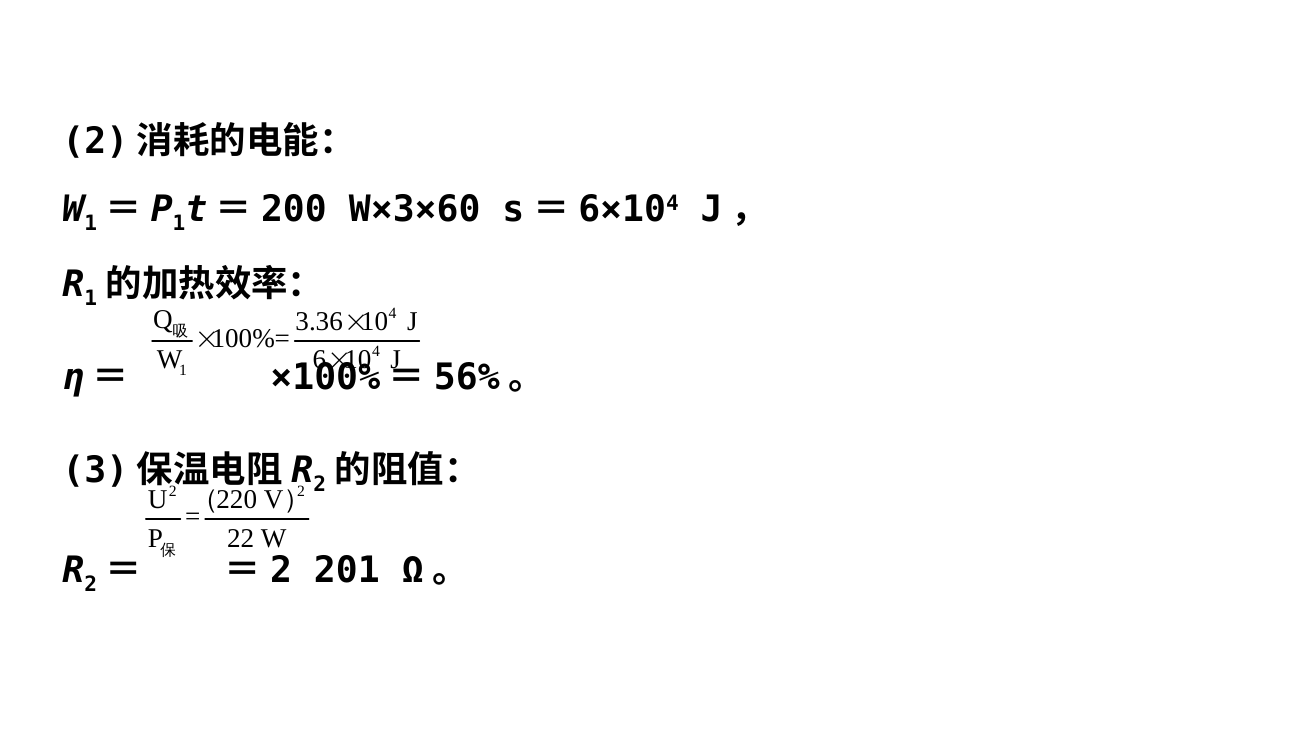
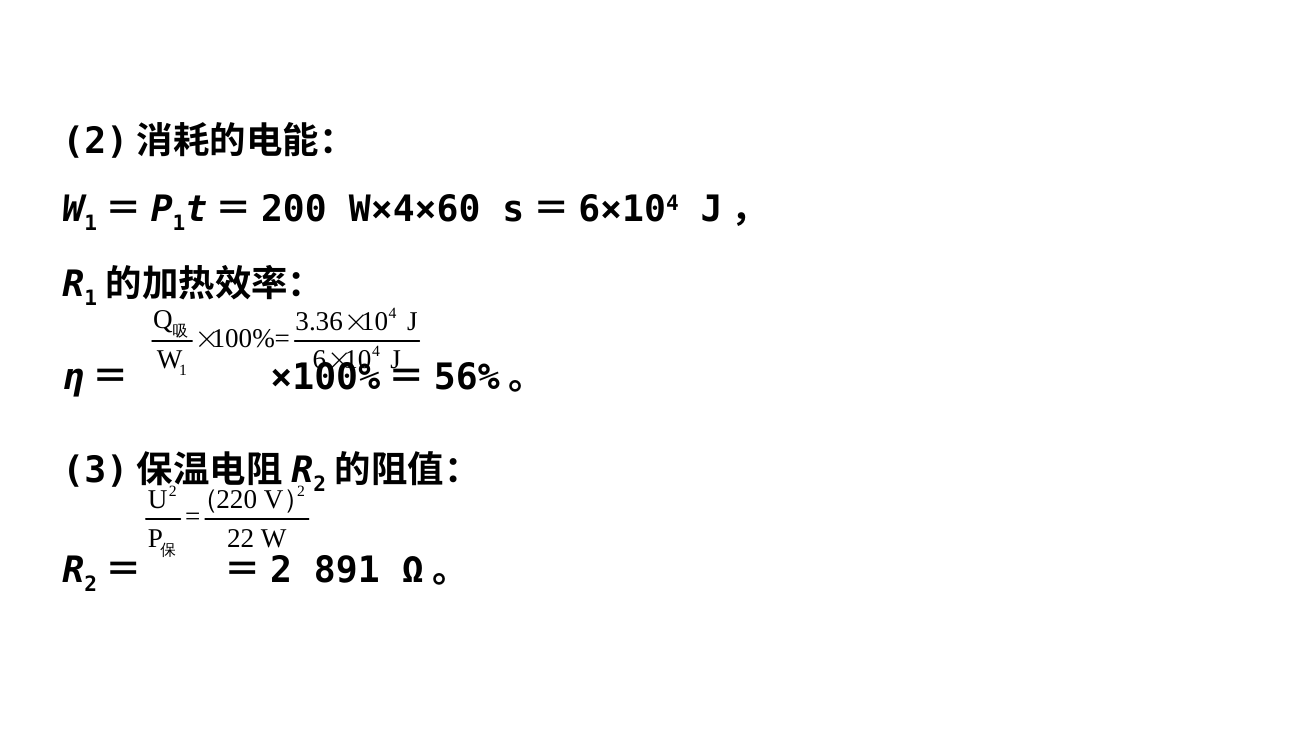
W×3×60: W×3×60 -> W×4×60
201: 201 -> 891
